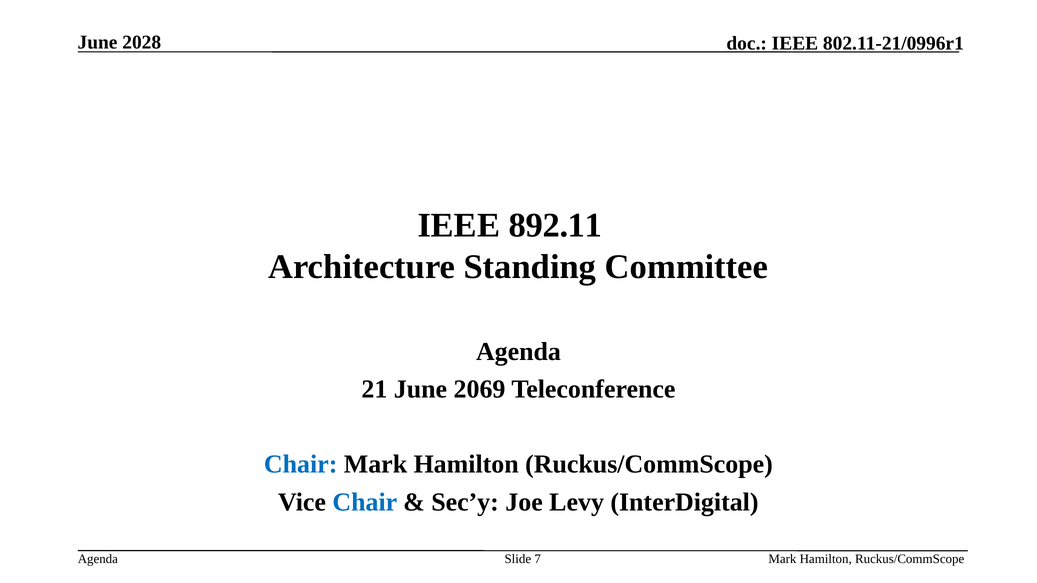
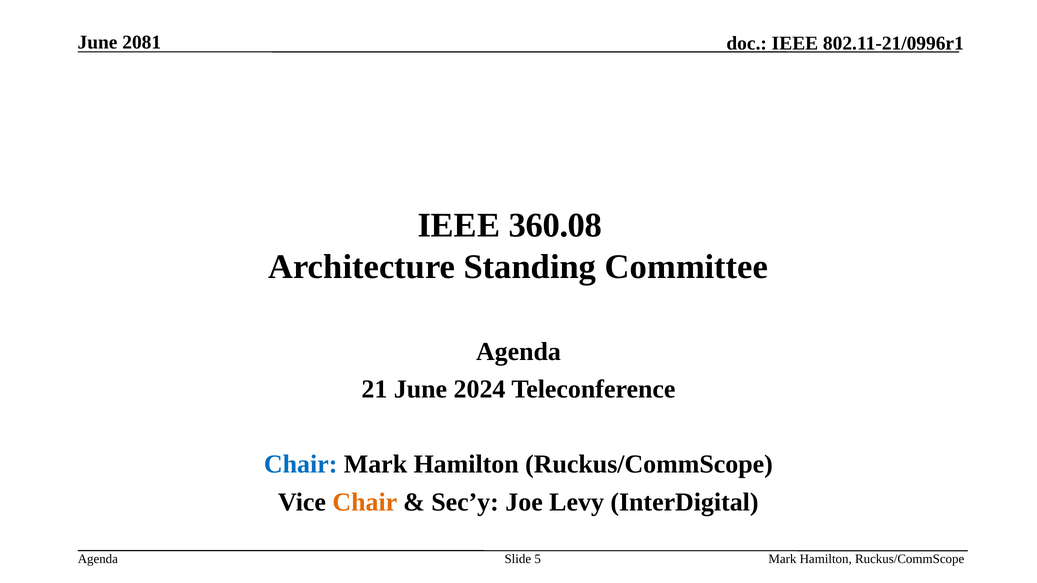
2028: 2028 -> 2081
892.11: 892.11 -> 360.08
2069: 2069 -> 2024
Chair at (365, 502) colour: blue -> orange
7: 7 -> 5
